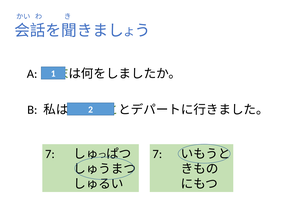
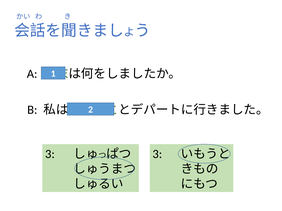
7 at (50, 154): 7 -> 3
7 at (157, 154): 7 -> 3
